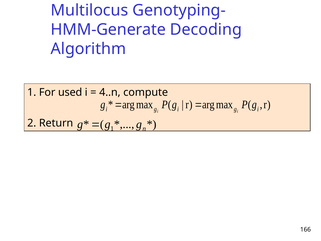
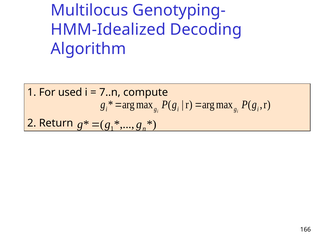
HMM-Generate: HMM-Generate -> HMM-Idealized
4..n: 4..n -> 7..n
